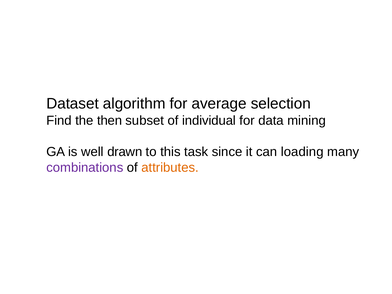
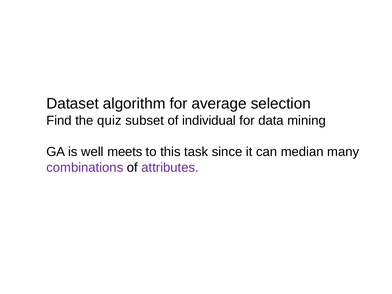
then: then -> quiz
drawn: drawn -> meets
loading: loading -> median
attributes colour: orange -> purple
